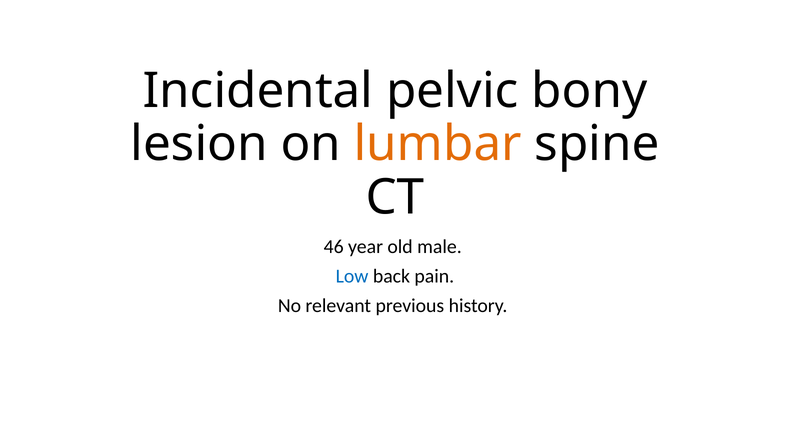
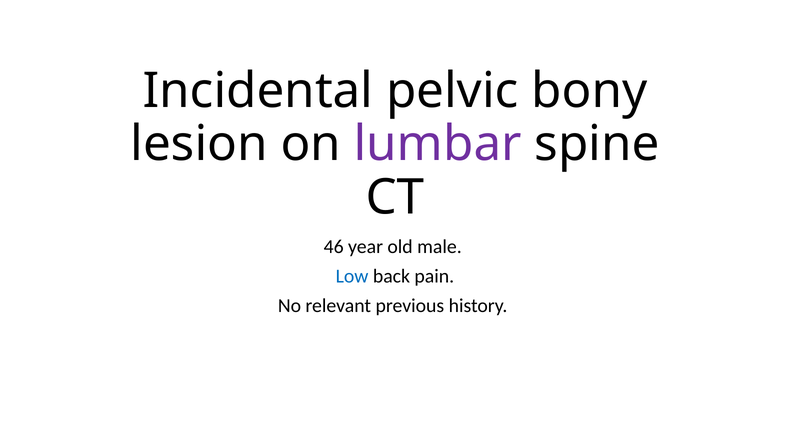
lumbar colour: orange -> purple
